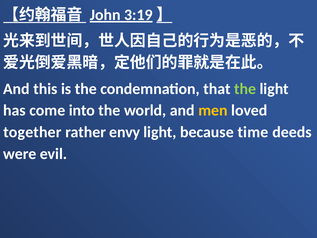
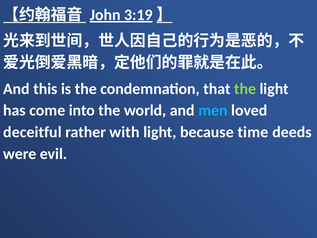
men colour: yellow -> light blue
together: together -> deceitful
envy: envy -> with
